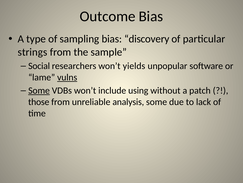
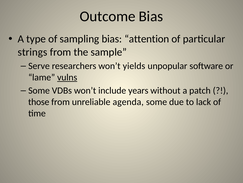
discovery: discovery -> attention
Social: Social -> Serve
Some at (39, 90) underline: present -> none
using: using -> years
analysis: analysis -> agenda
